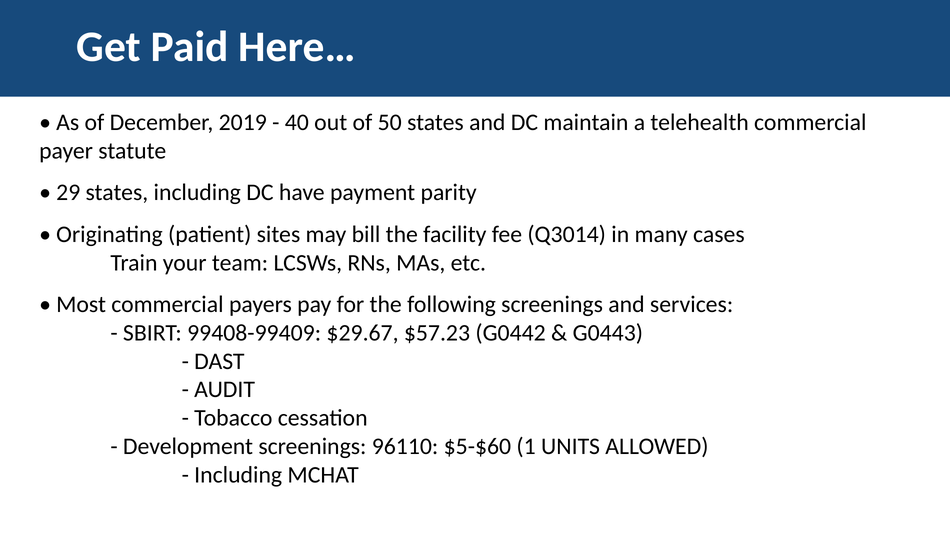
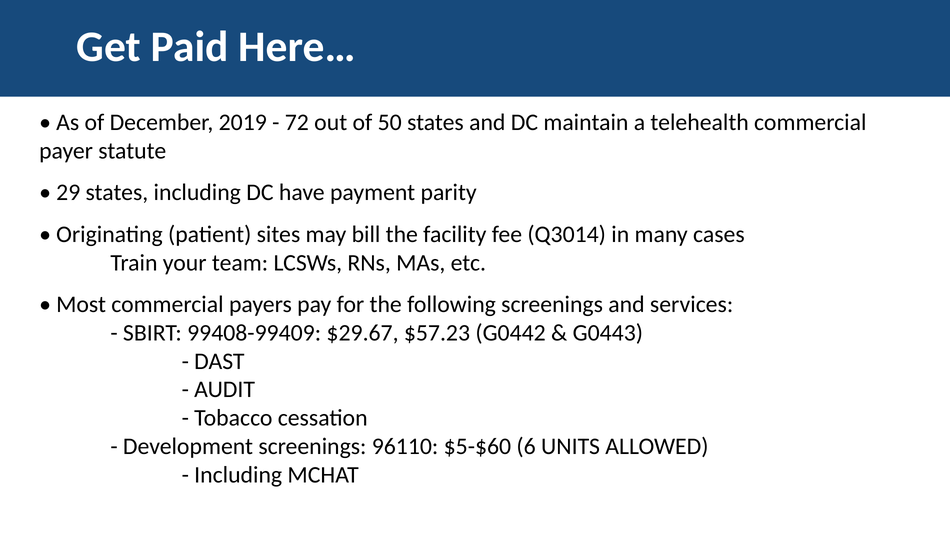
40: 40 -> 72
1: 1 -> 6
